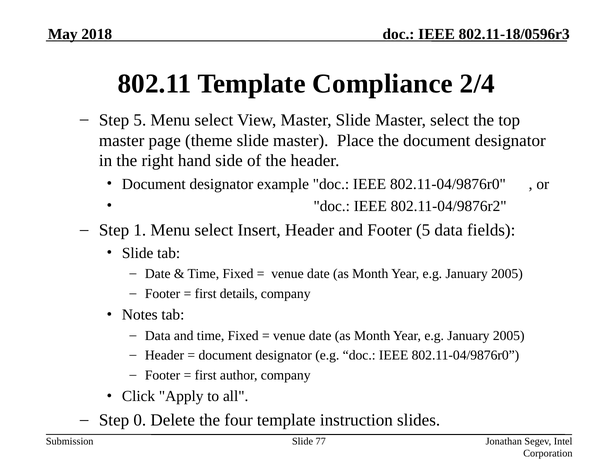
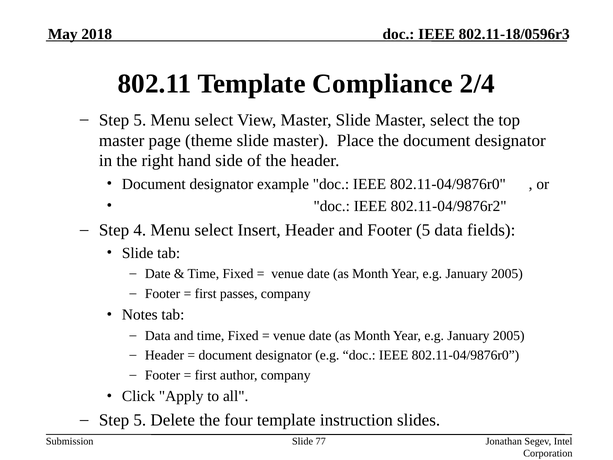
1: 1 -> 4
details: details -> passes
0 at (140, 420): 0 -> 5
